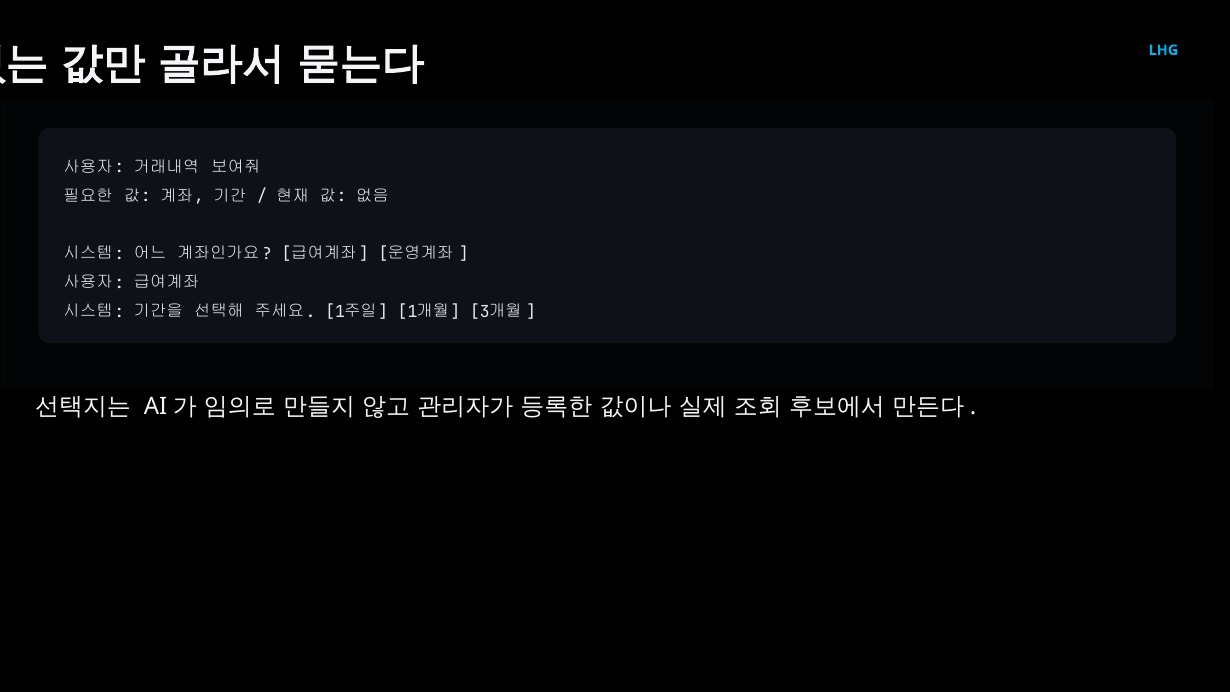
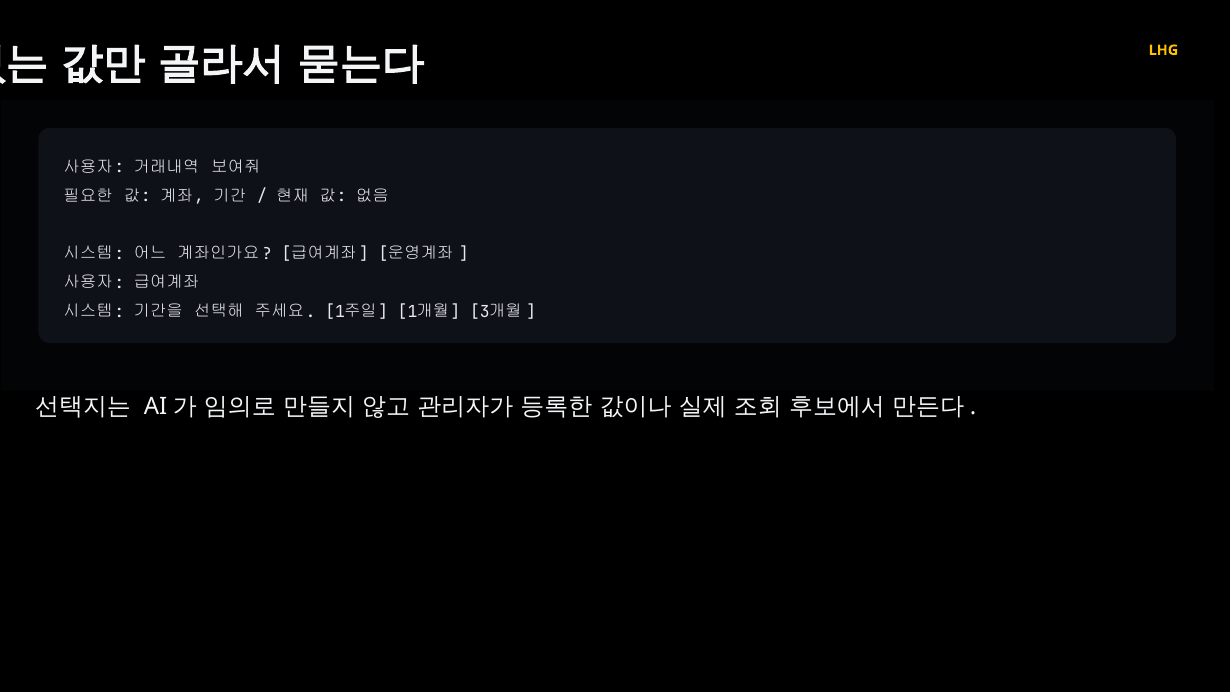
LHG colour: light blue -> yellow
